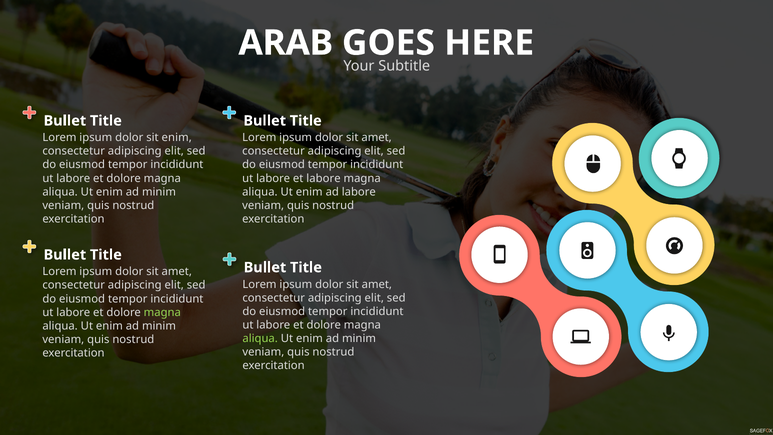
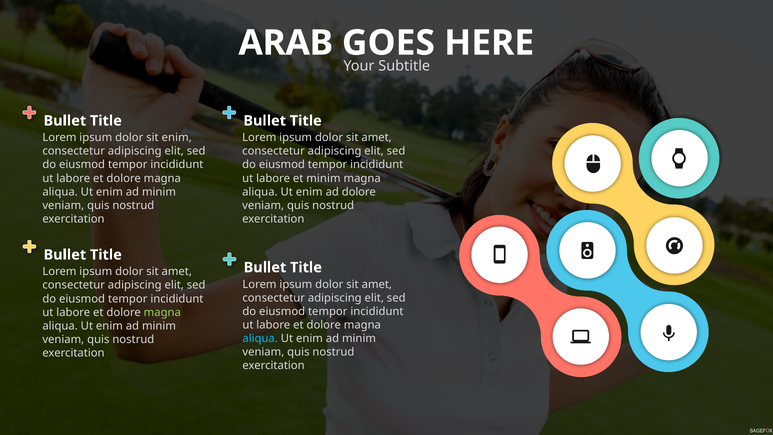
et labore: labore -> minim
ad labore: labore -> dolore
aliqua at (260, 338) colour: light green -> light blue
